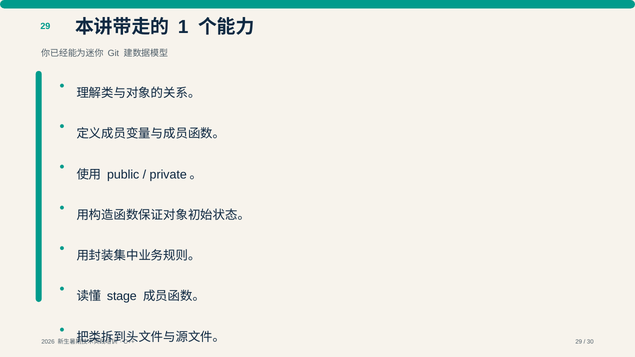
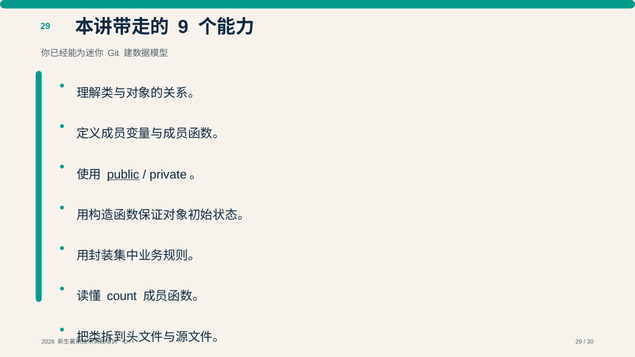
1: 1 -> 9
public underline: none -> present
stage: stage -> count
